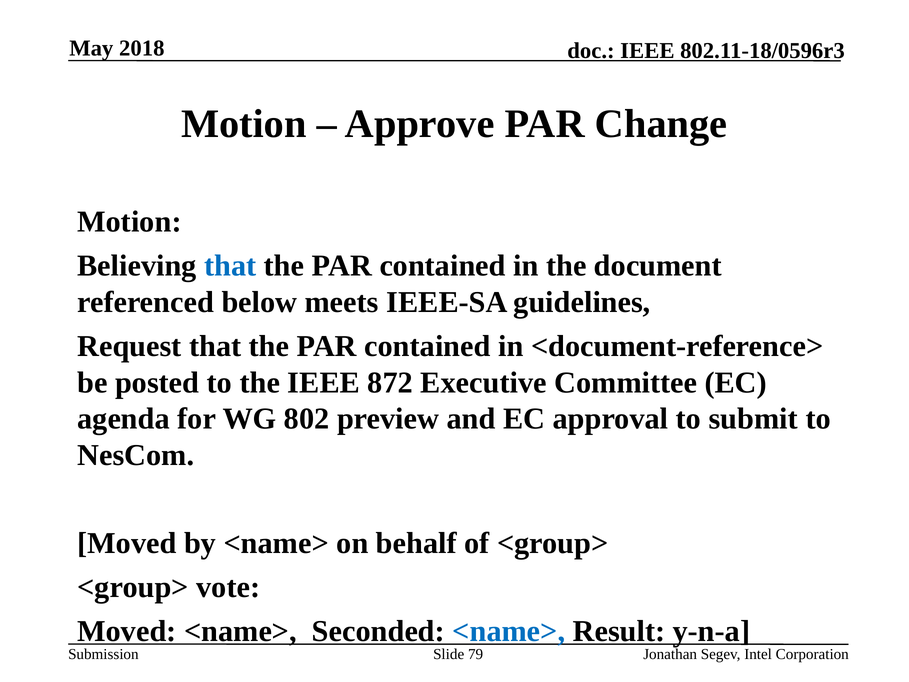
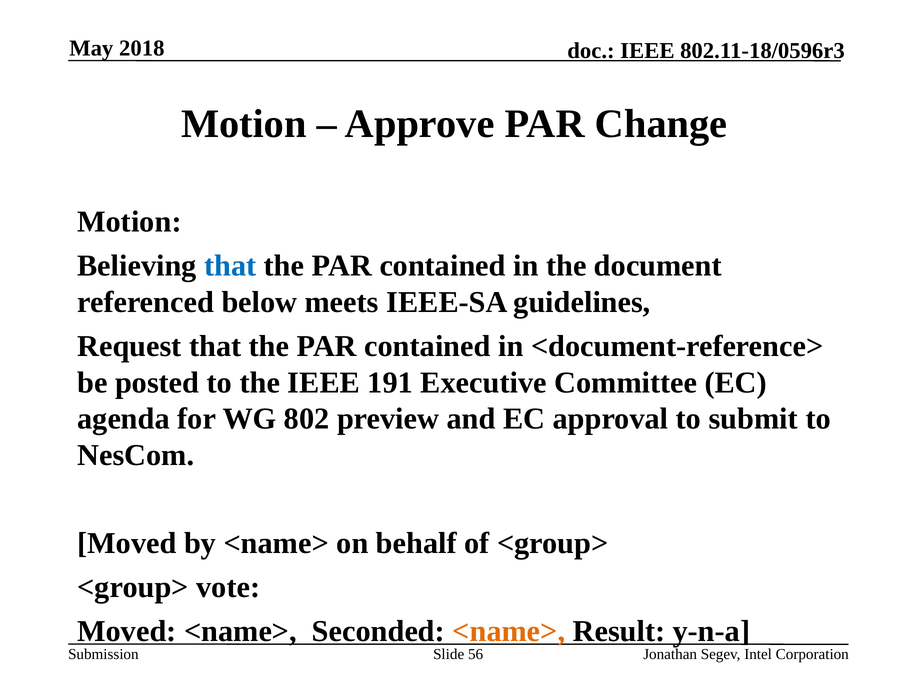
872: 872 -> 191
<name> at (509, 631) colour: blue -> orange
79: 79 -> 56
